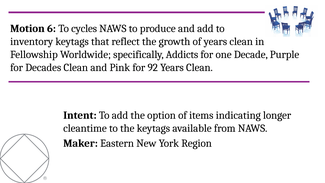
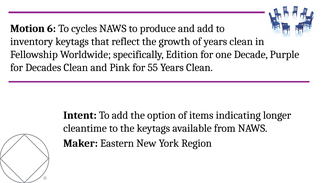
Addicts: Addicts -> Edition
92: 92 -> 55
